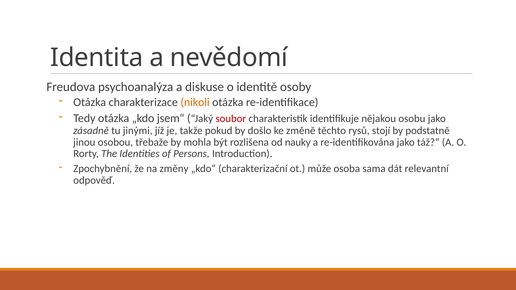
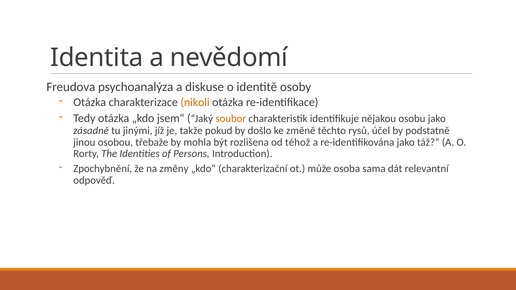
soubor colour: red -> orange
stojí: stojí -> účel
nauky: nauky -> téhož
